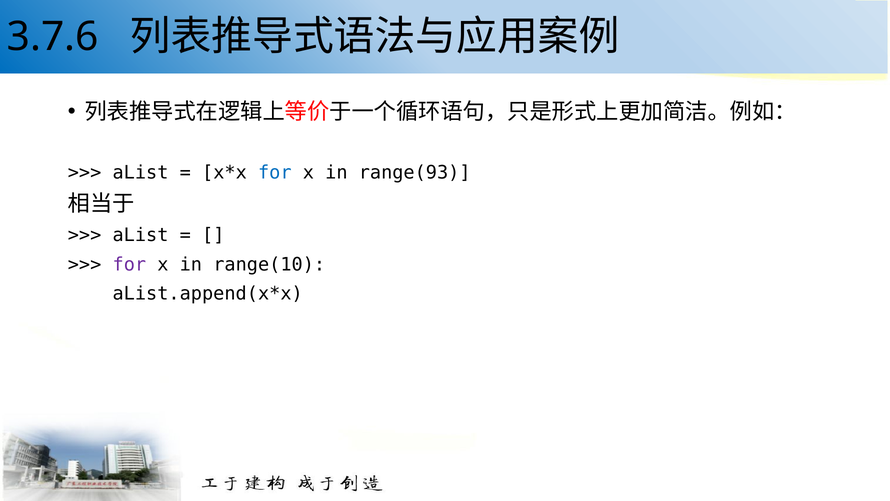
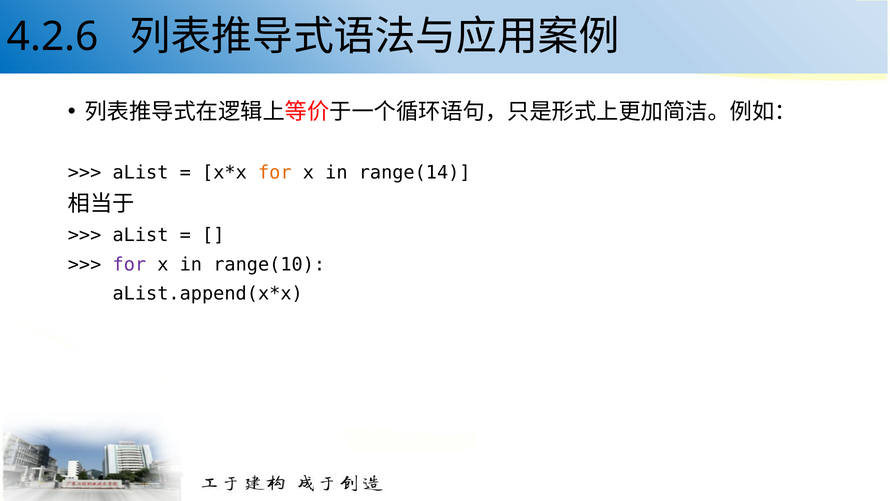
3.7.6: 3.7.6 -> 4.2.6
for at (275, 172) colour: blue -> orange
range(93: range(93 -> range(14
